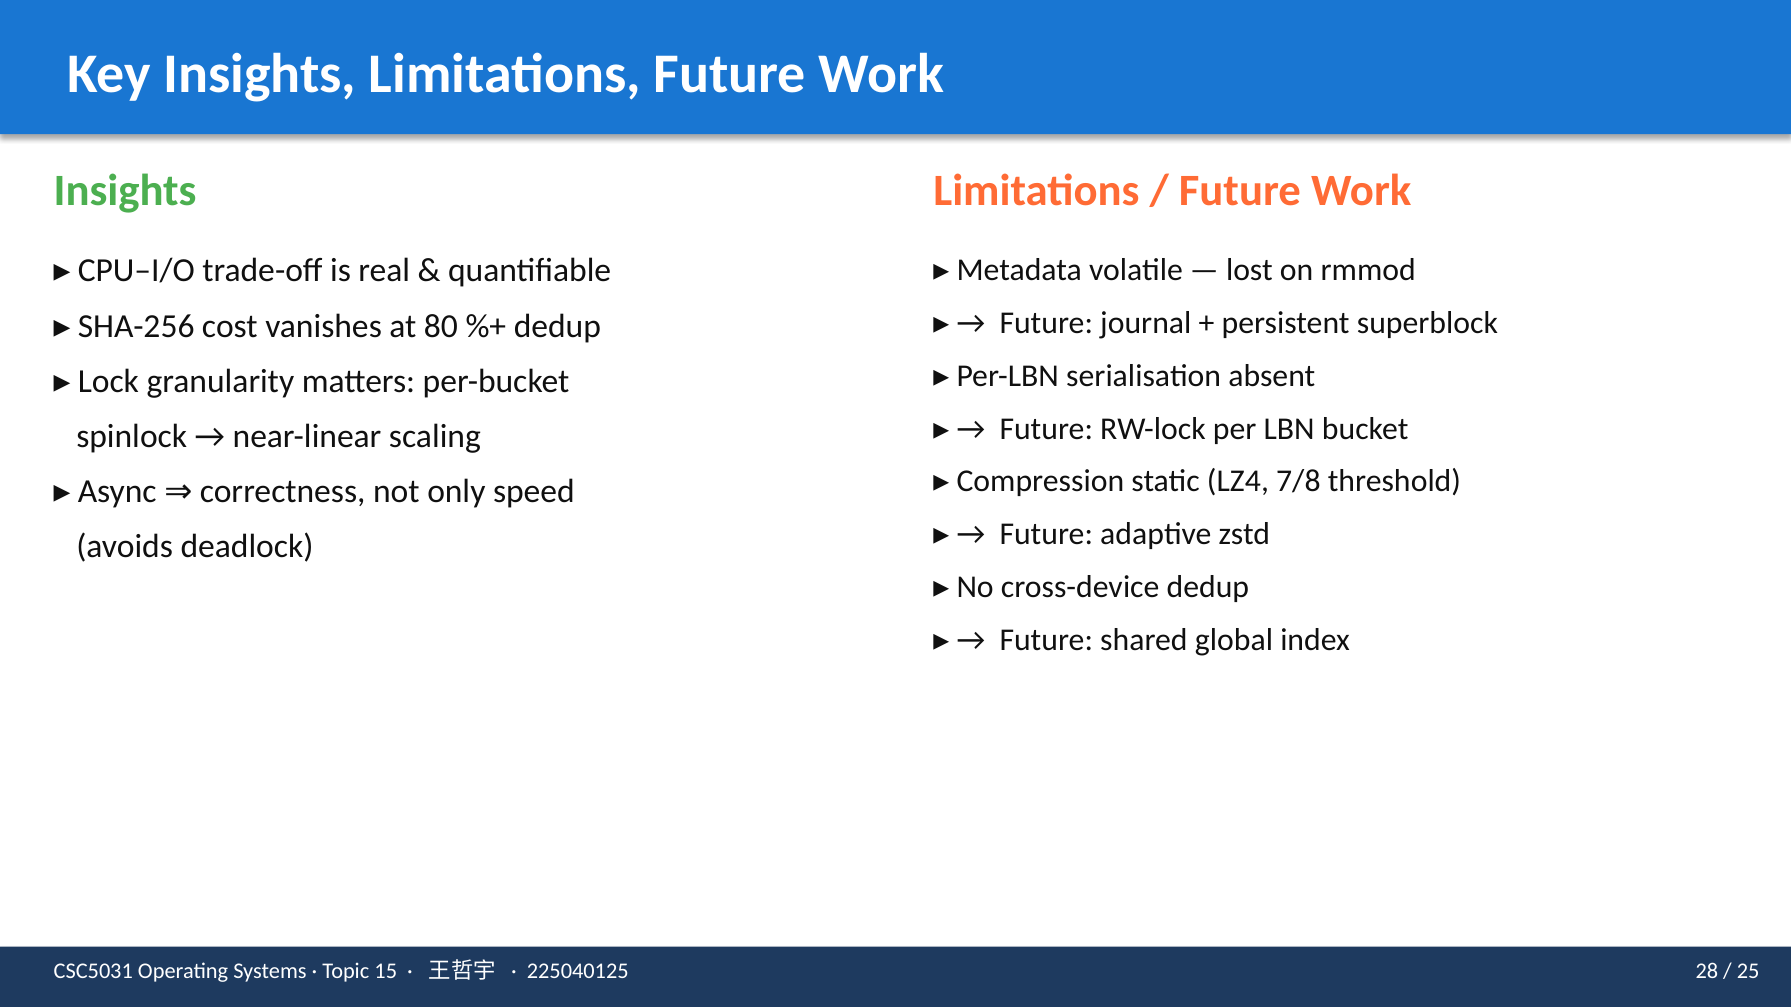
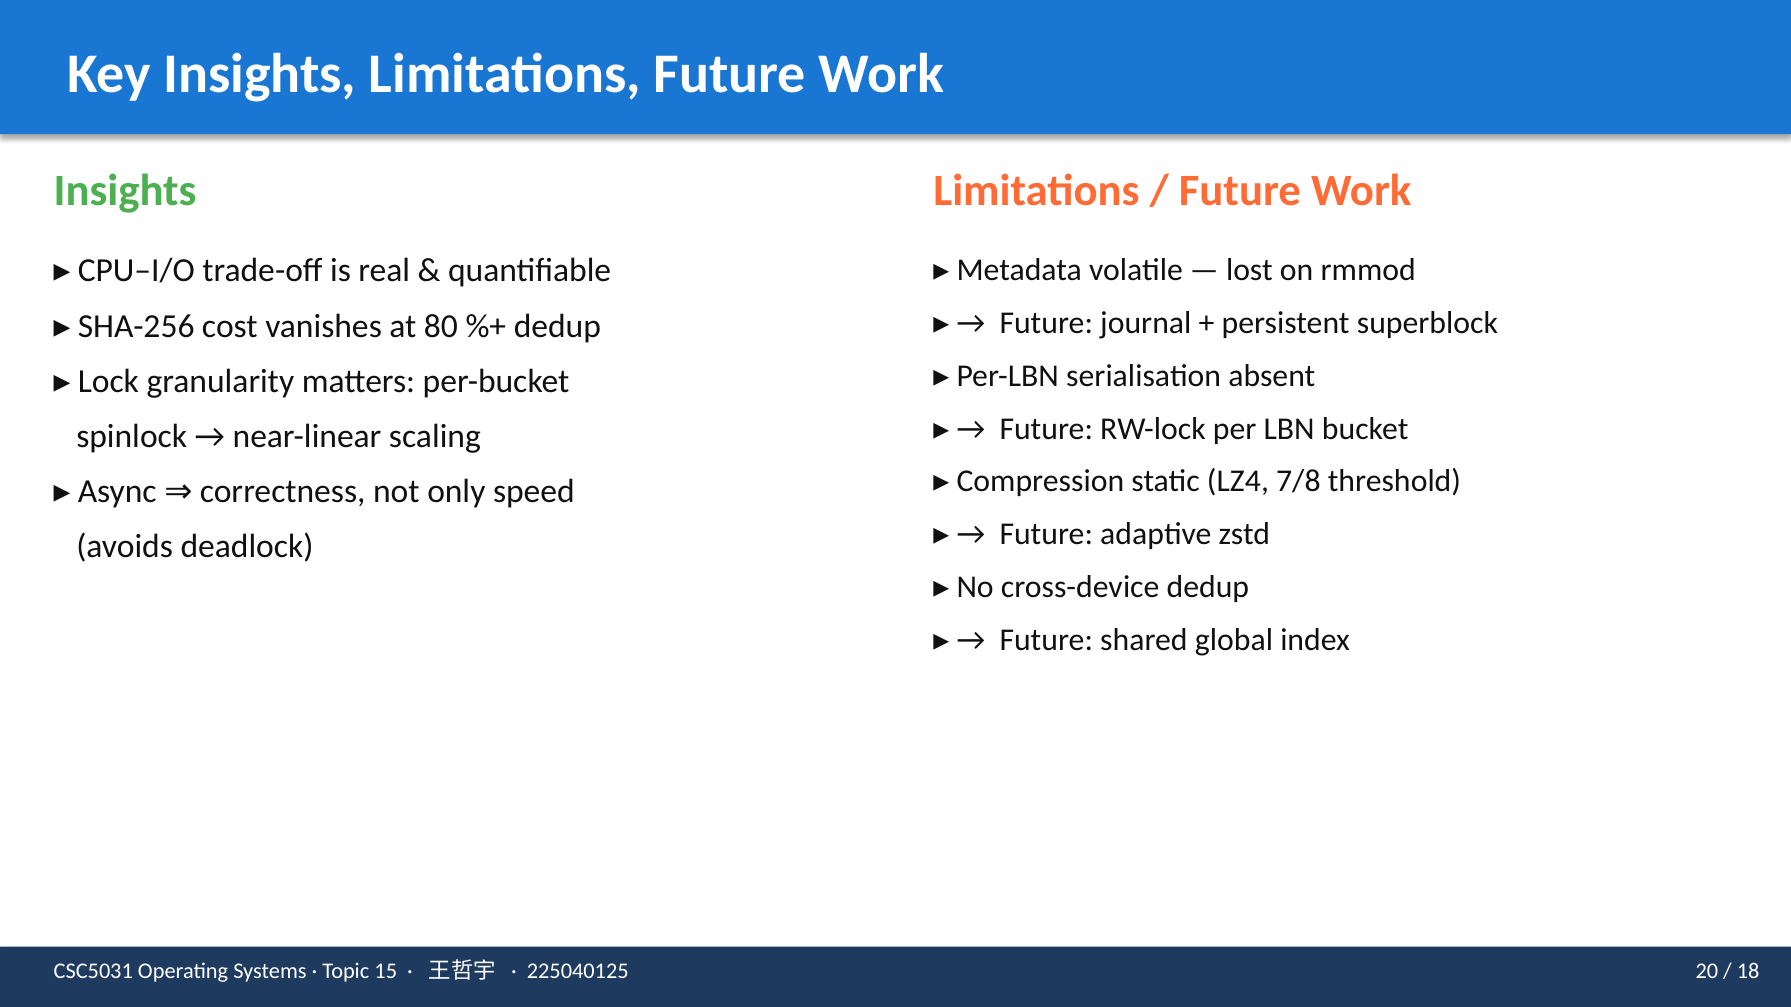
28: 28 -> 20
25: 25 -> 18
